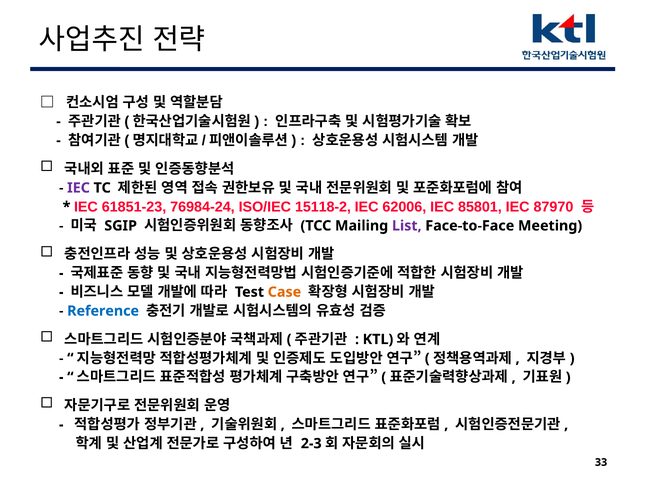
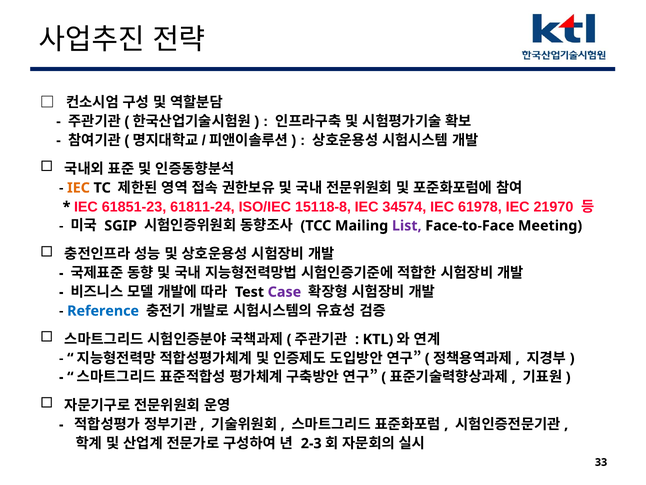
IEC at (79, 188) colour: purple -> orange
76984-24: 76984-24 -> 61811-24
15118-2: 15118-2 -> 15118-8
62006: 62006 -> 34574
85801: 85801 -> 61978
87970: 87970 -> 21970
Case colour: orange -> purple
